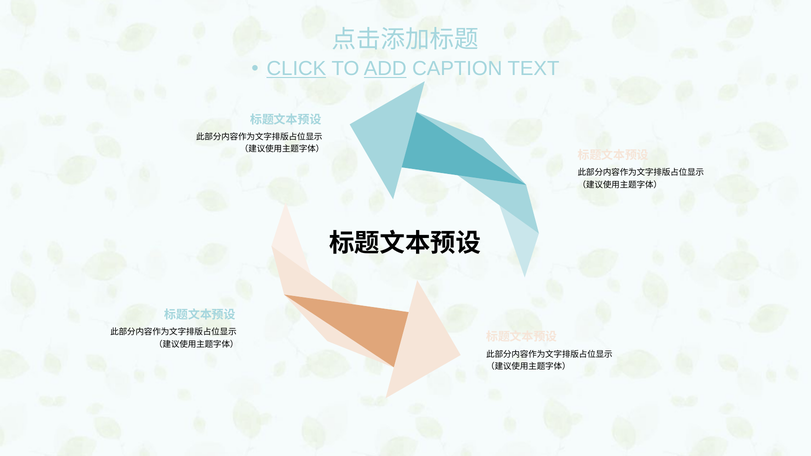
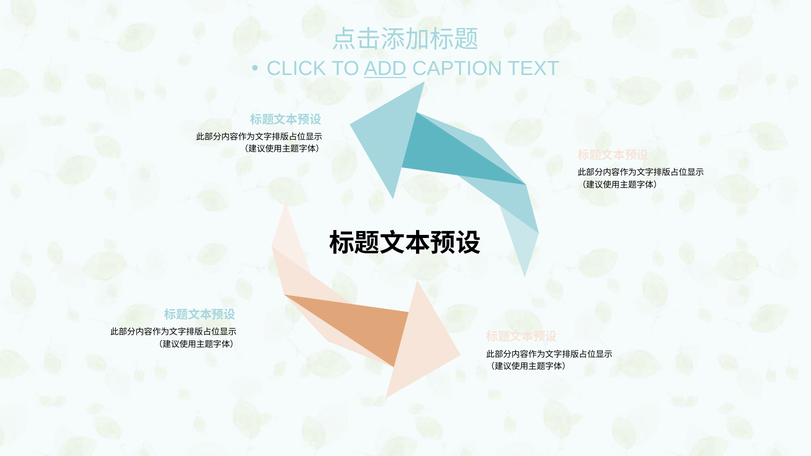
CLICK underline: present -> none
